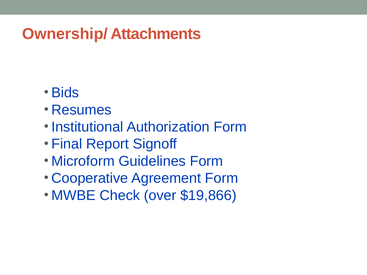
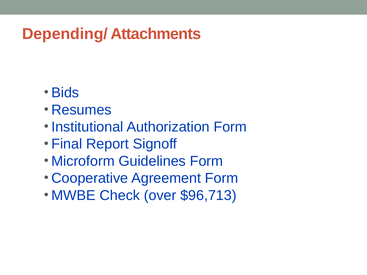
Ownership/: Ownership/ -> Depending/
$19,866: $19,866 -> $96,713
